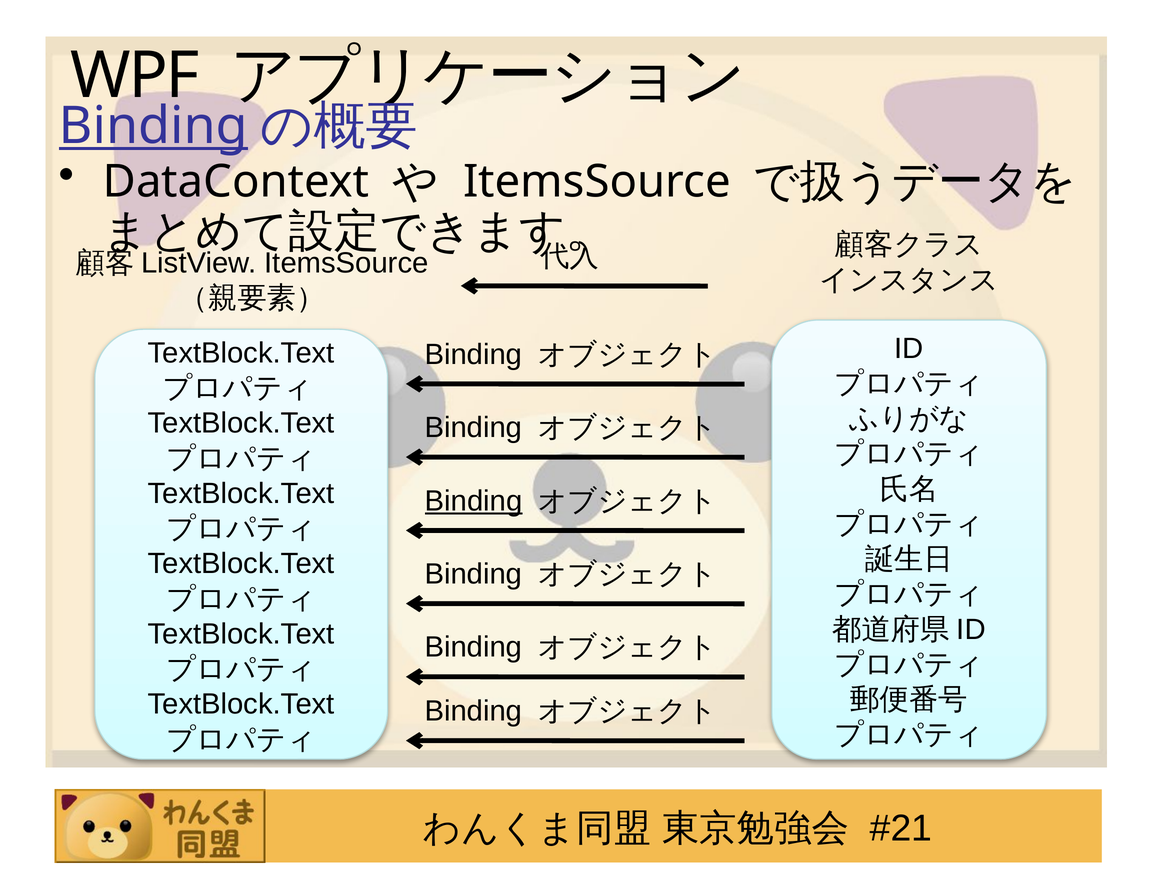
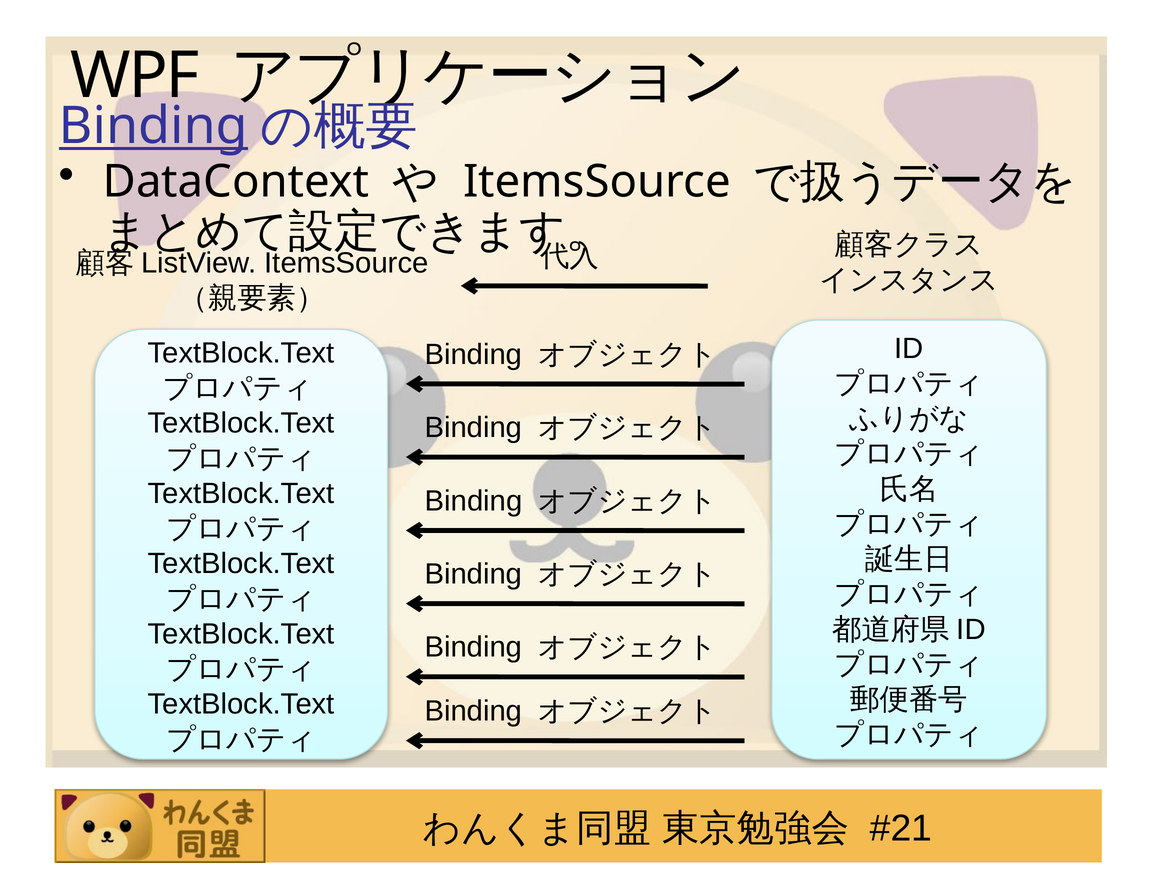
Binding at (474, 501) underline: present -> none
